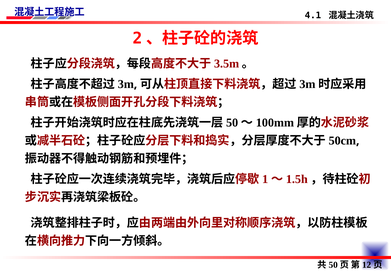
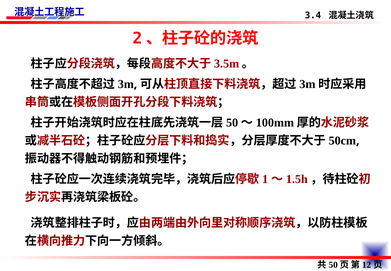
4.1: 4.1 -> 3.4
